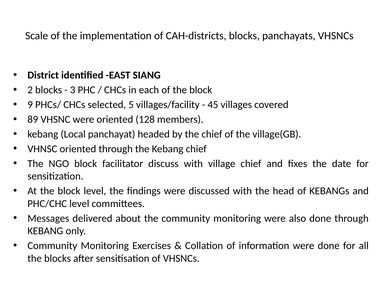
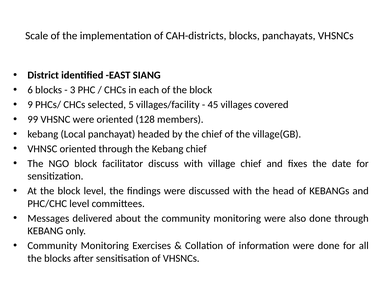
2: 2 -> 6
89: 89 -> 99
